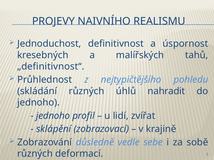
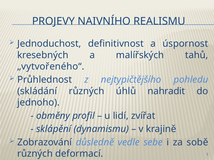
„definitivnost“: „definitivnost“ -> „vytvořeného“
jednoho at (53, 116): jednoho -> obměny
zobrazovací: zobrazovací -> dynamismu
